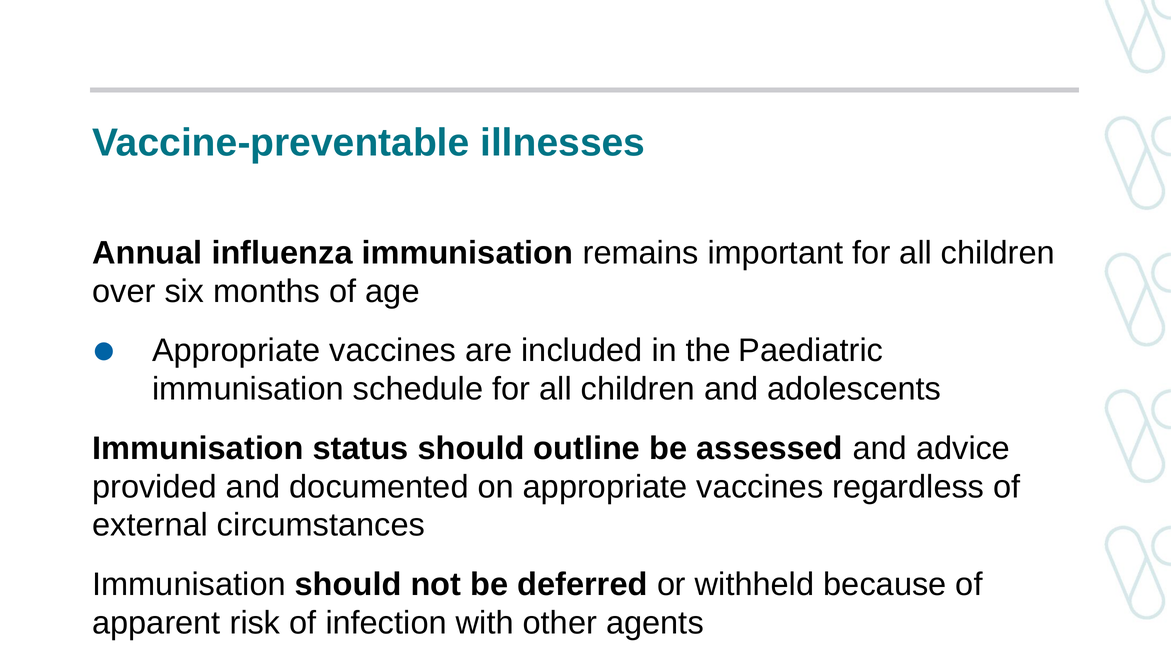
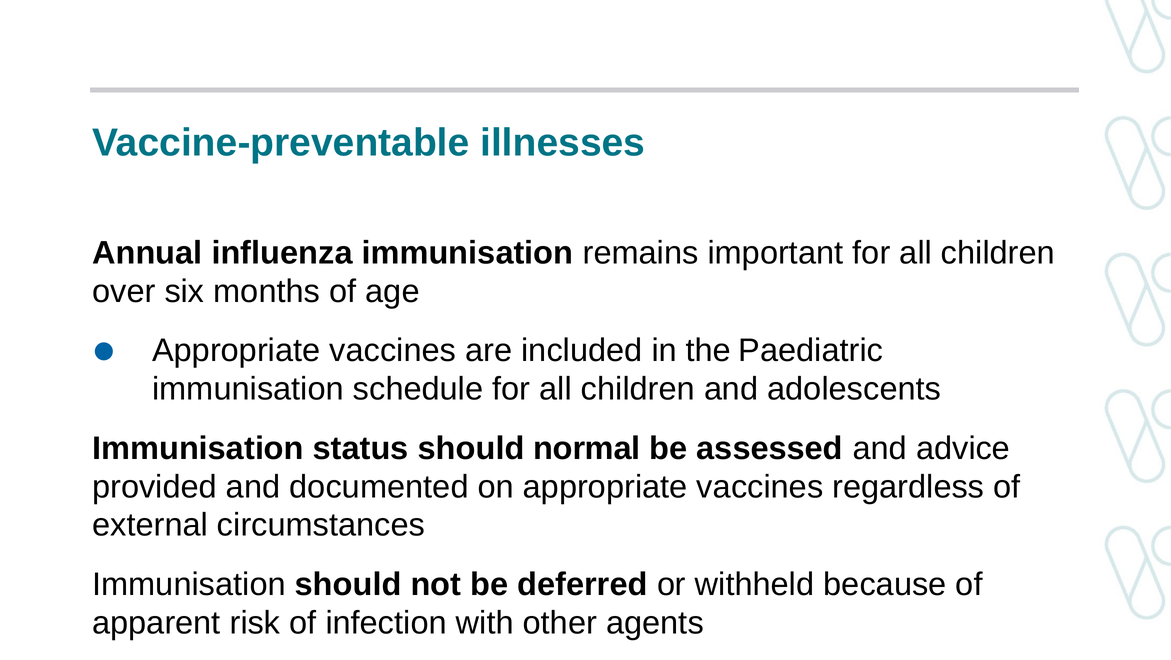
outline: outline -> normal
